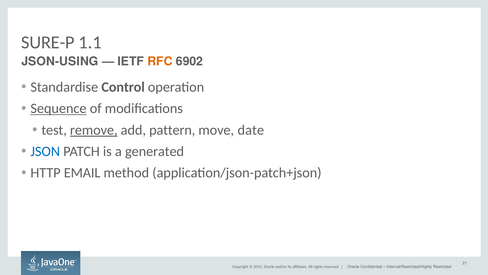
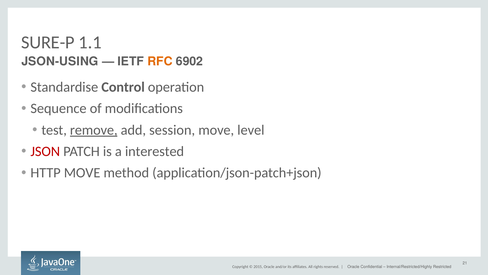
Sequence underline: present -> none
pattern: pattern -> session
date: date -> level
JSON colour: blue -> red
generated: generated -> interested
HTTP EMAIL: EMAIL -> MOVE
